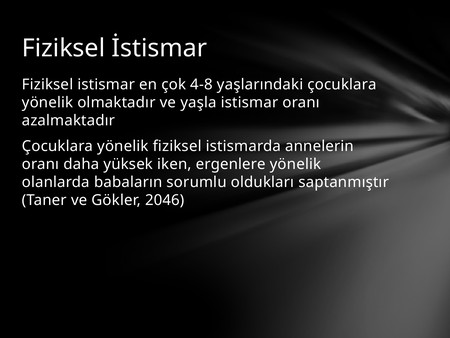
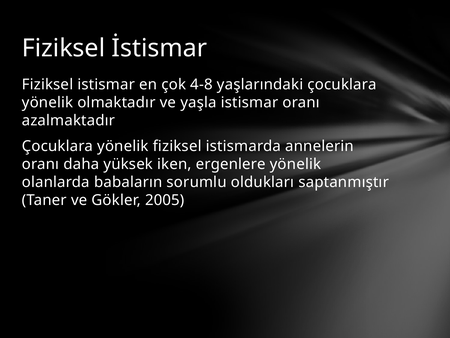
2046: 2046 -> 2005
